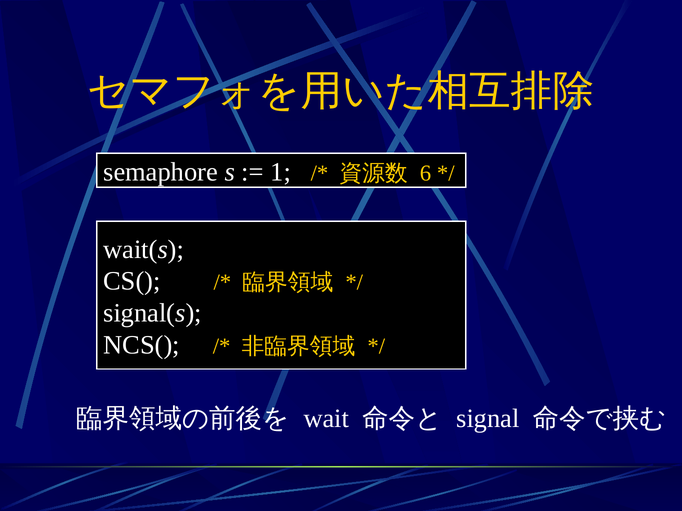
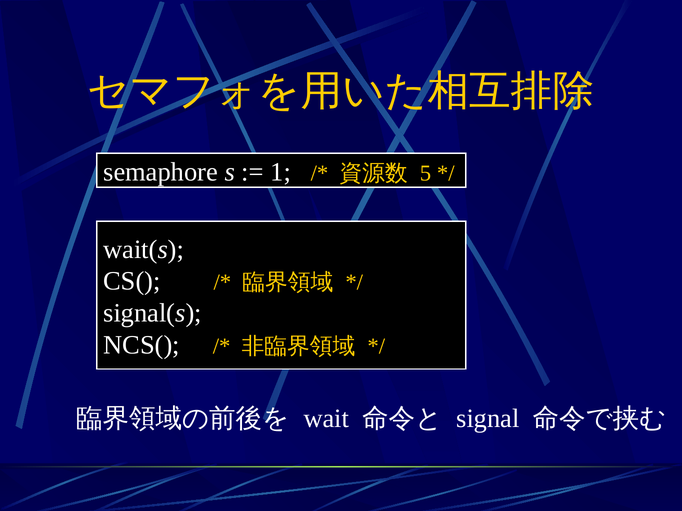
6: 6 -> 5
